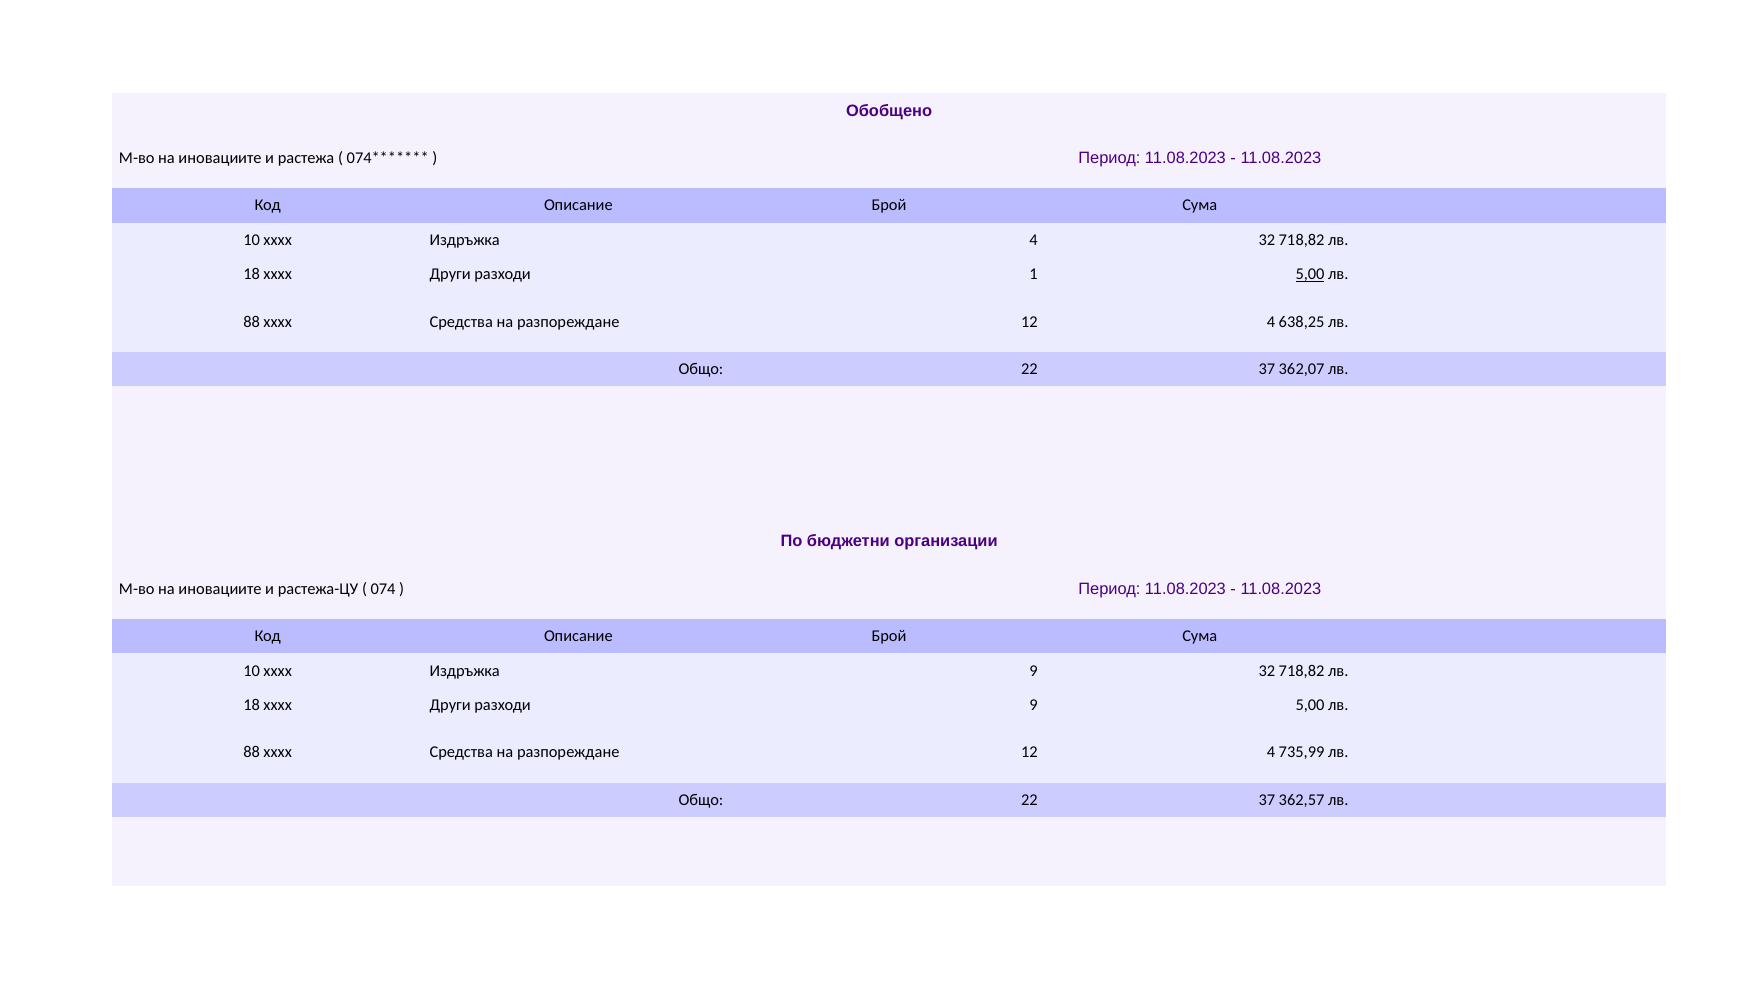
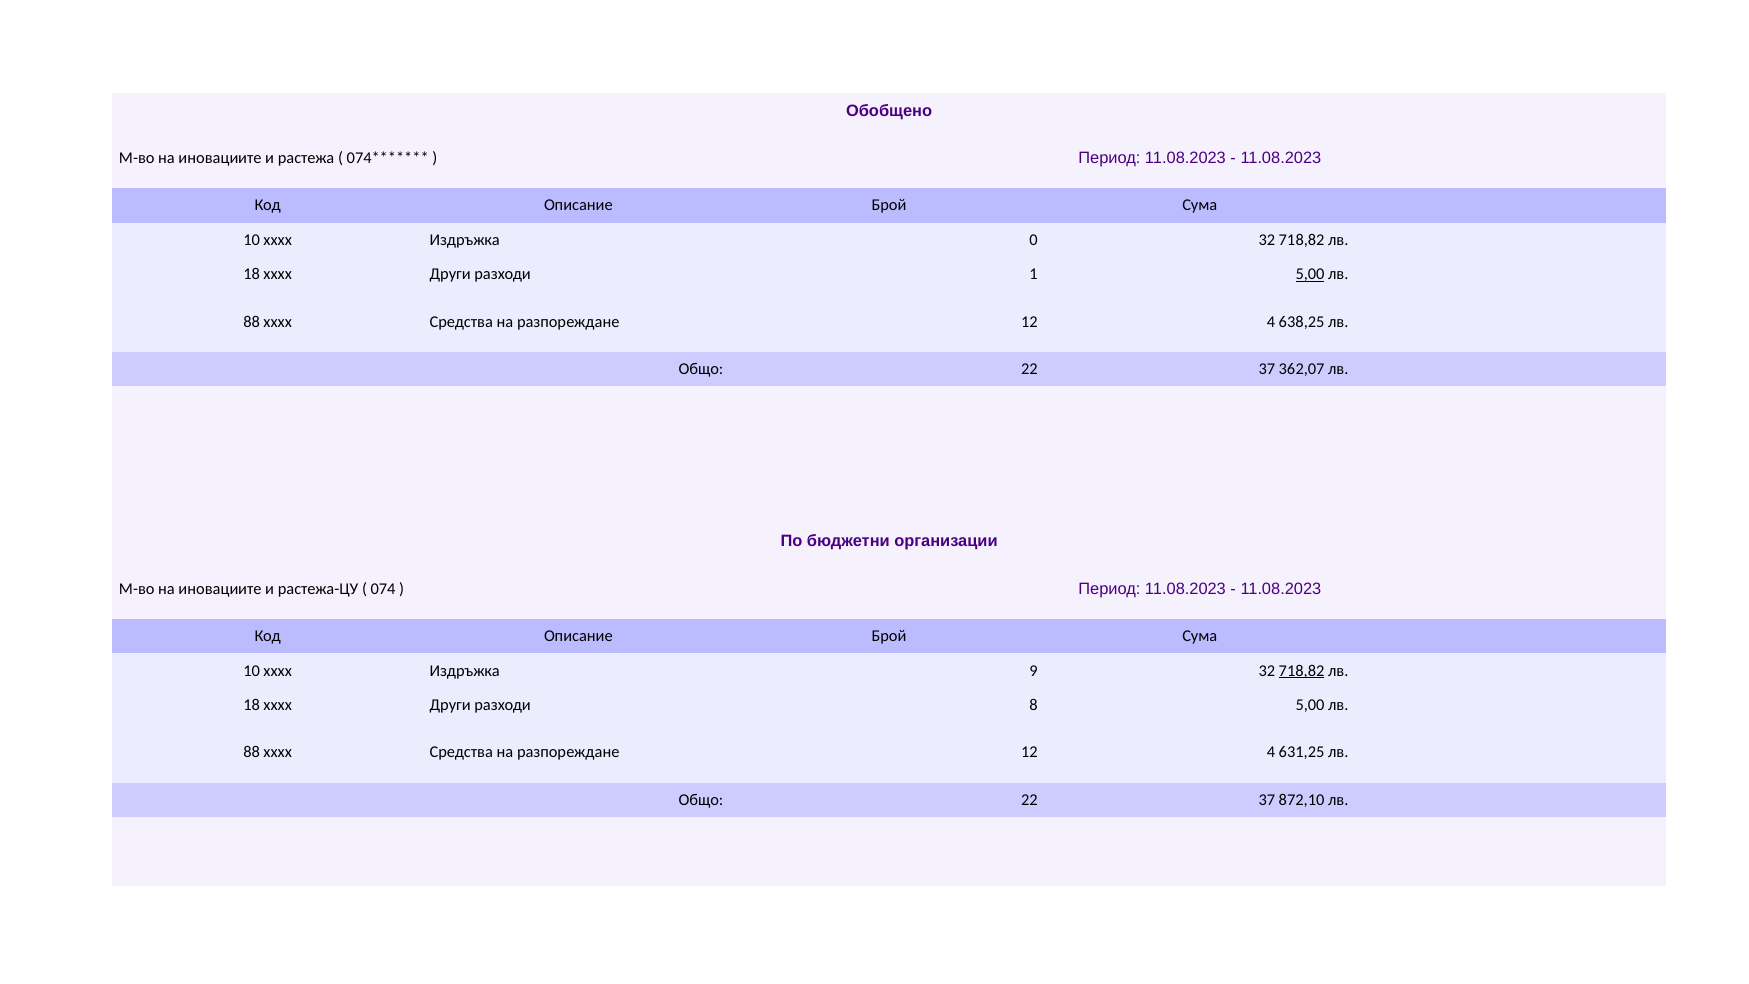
Издръжка 4: 4 -> 0
718,82 at (1302, 671) underline: none -> present
разходи 9: 9 -> 8
735,99: 735,99 -> 631,25
362,57: 362,57 -> 872,10
